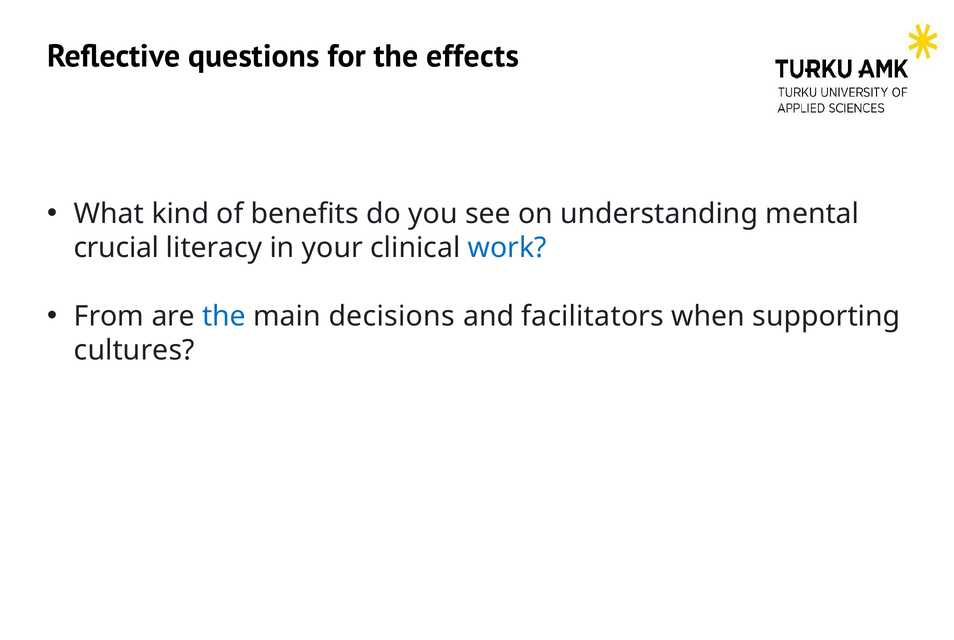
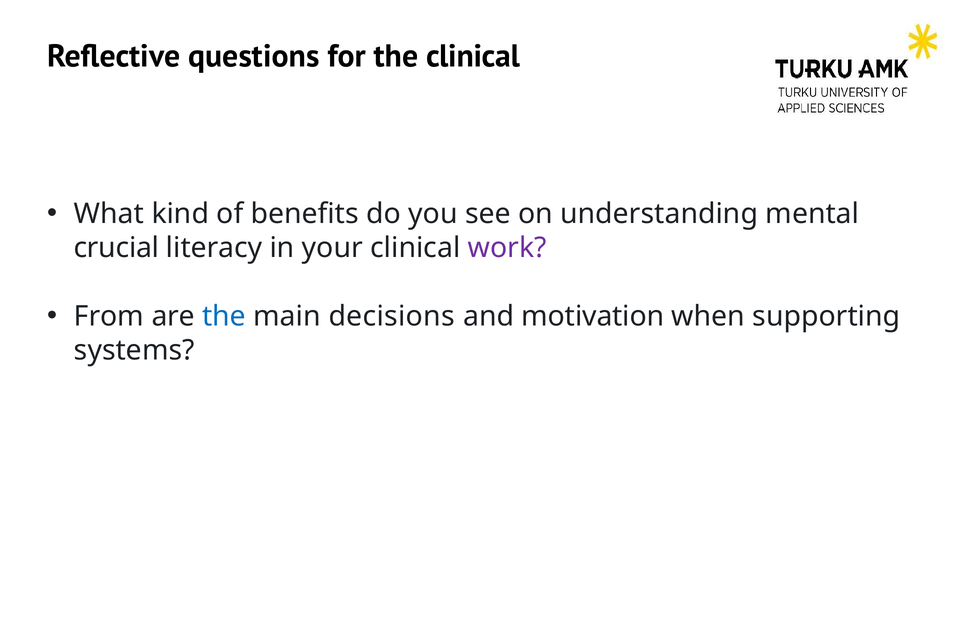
the effects: effects -> clinical
work colour: blue -> purple
facilitators: facilitators -> motivation
cultures: cultures -> systems
